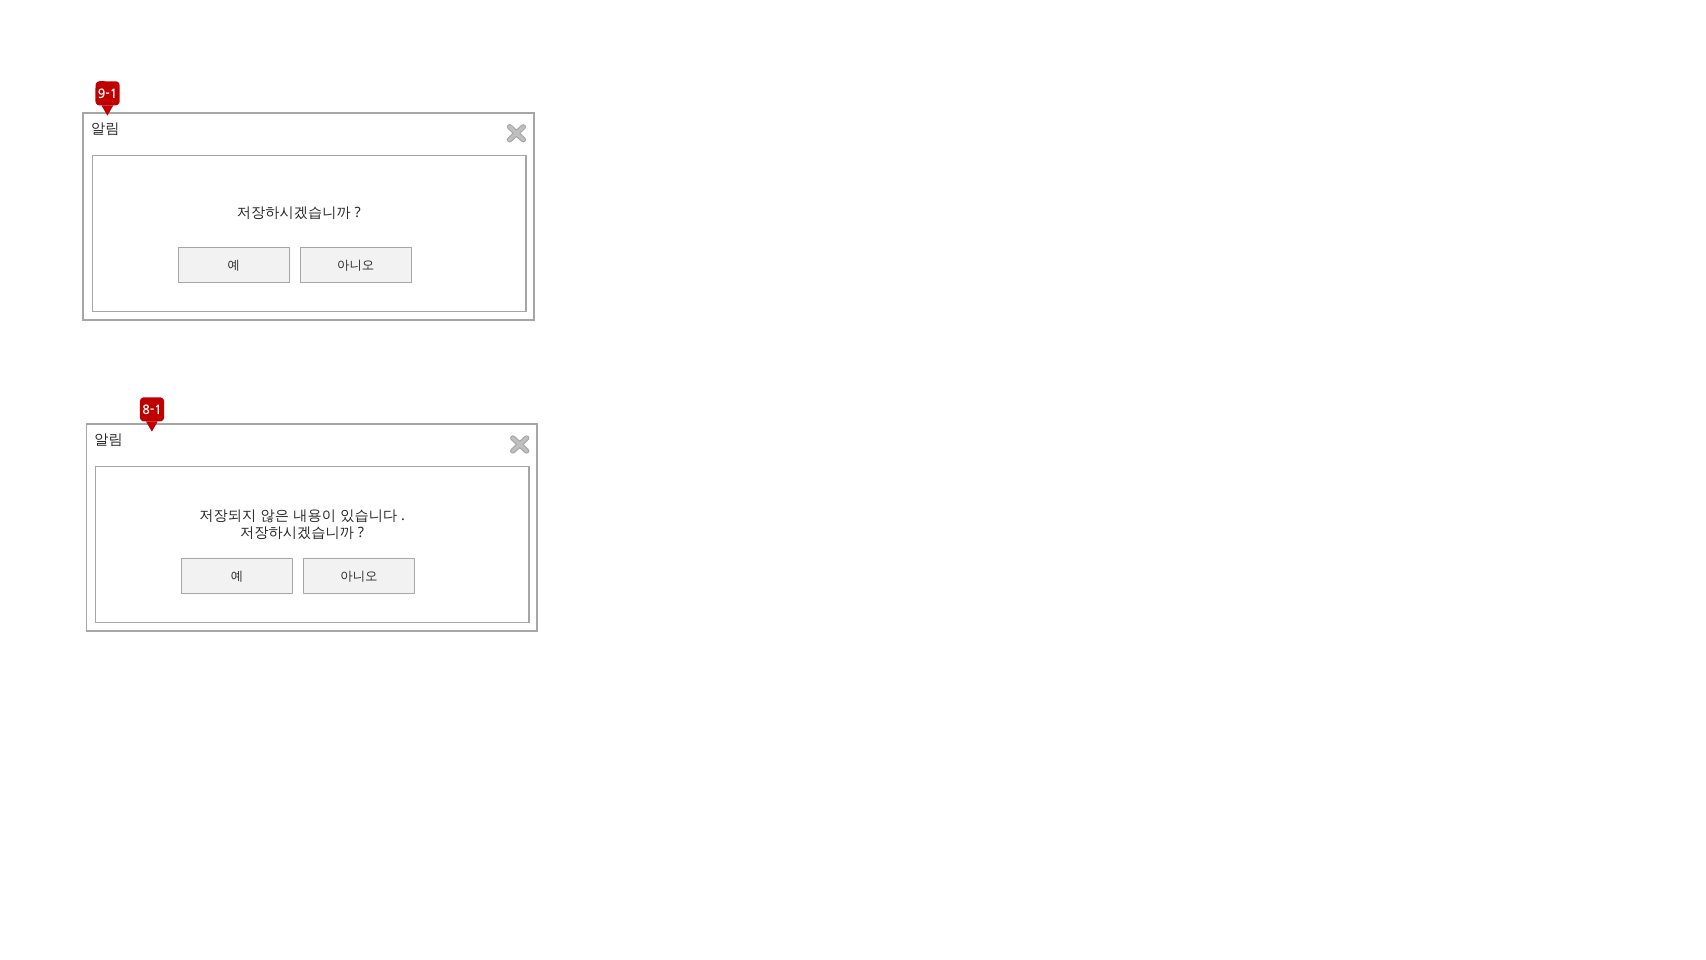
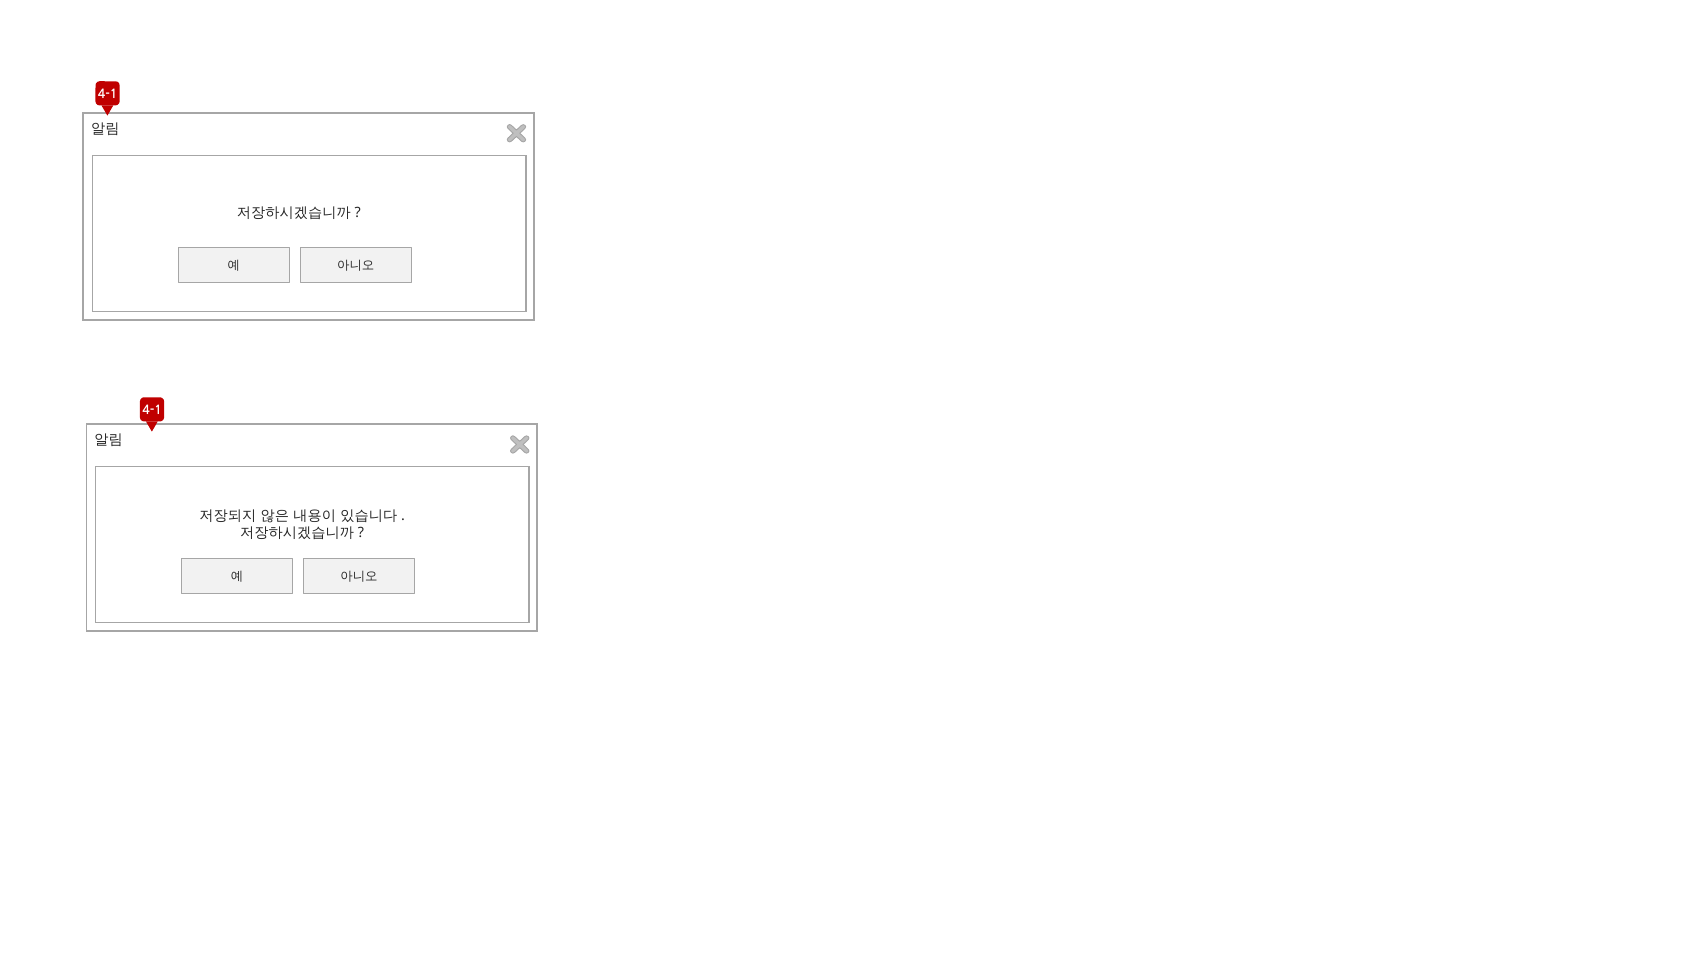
9-1 at (108, 94): 9-1 -> 4-1
8-1 at (152, 410): 8-1 -> 4-1
